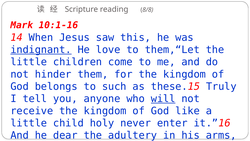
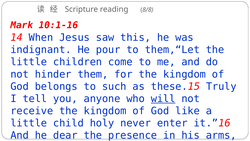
indignant underline: present -> none
love: love -> pour
adultery: adultery -> presence
